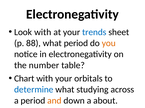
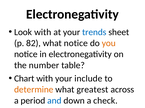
88: 88 -> 82
what period: period -> notice
orbitals: orbitals -> include
determine colour: blue -> orange
studying: studying -> greatest
and colour: orange -> blue
about: about -> check
